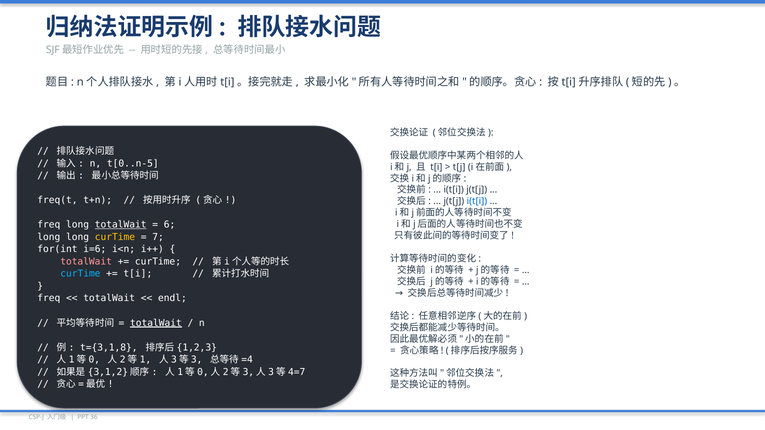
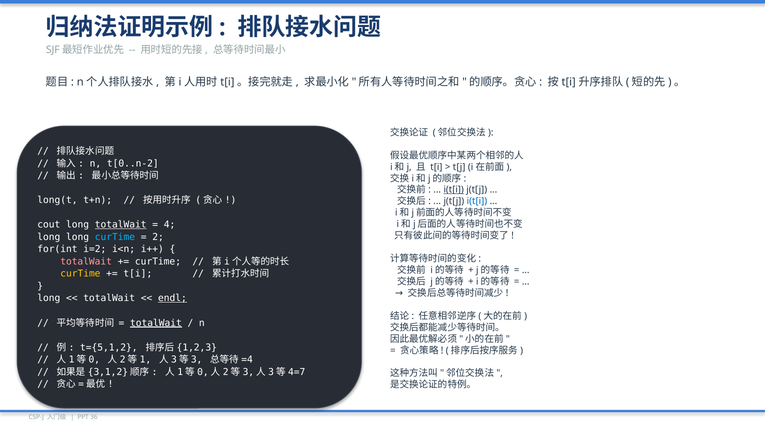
t[0..n-5: t[0..n-5 -> t[0..n-2
i(t[i at (454, 190) underline: none -> present
freq(t: freq(t -> long(t
freq at (49, 225): freq -> cout
6: 6 -> 4
curTime at (115, 237) colour: yellow -> light blue
7: 7 -> 2
i=6: i=6 -> i=2
curTime at (80, 274) colour: light blue -> yellow
freq at (49, 299): freq -> long
endl underline: none -> present
t={3,1,8: t={3,1,8 -> t={5,1,2
